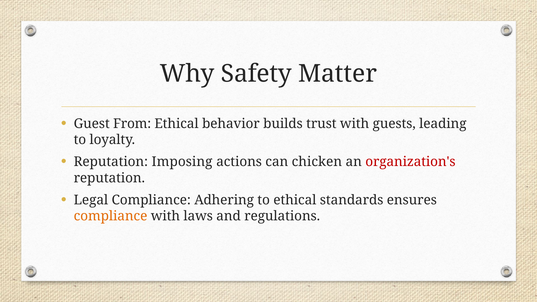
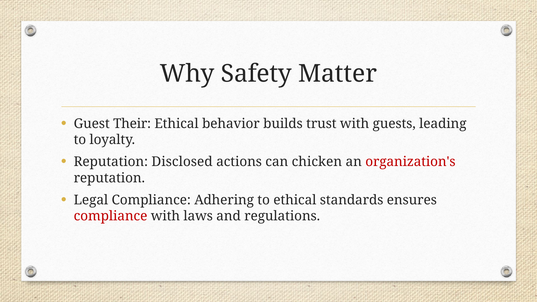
From: From -> Their
Imposing: Imposing -> Disclosed
compliance at (111, 216) colour: orange -> red
